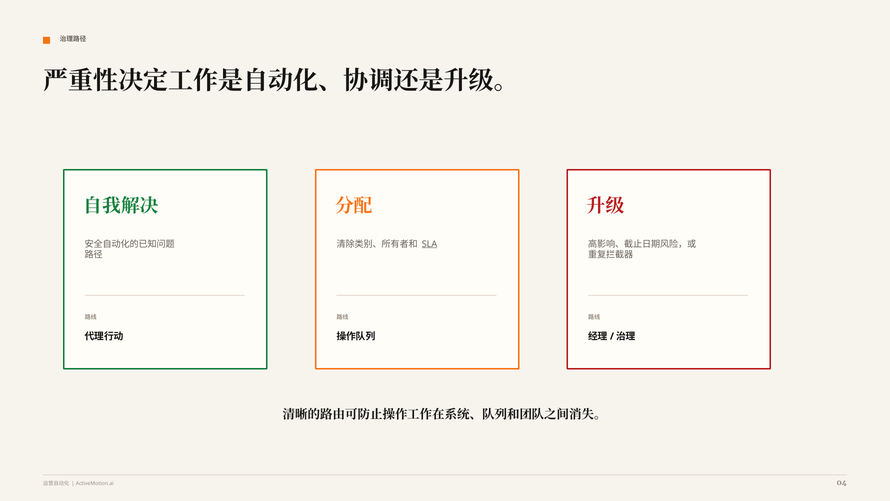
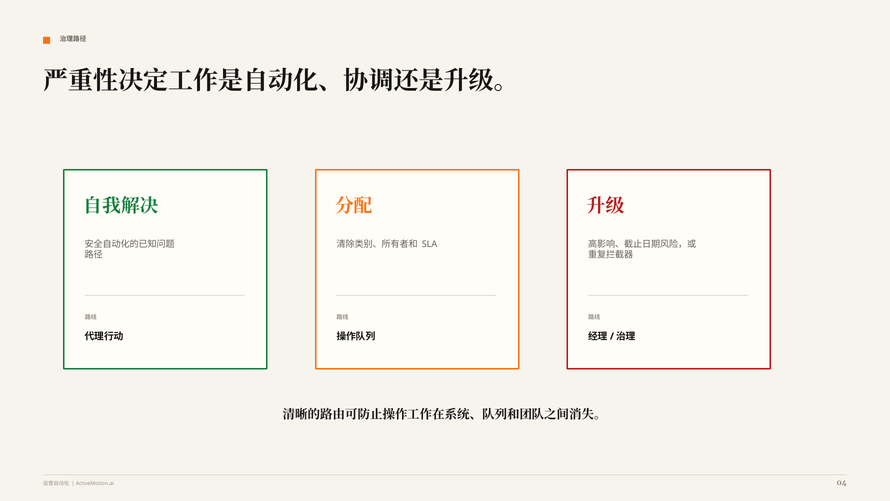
SLA underline: present -> none
